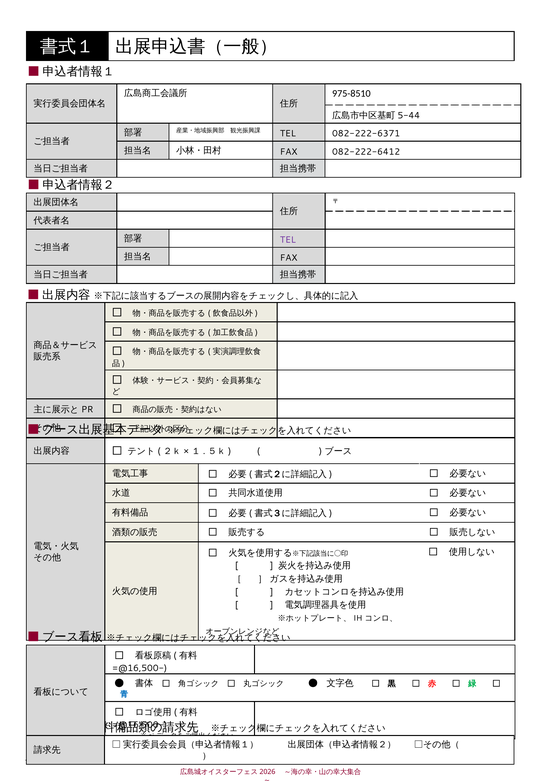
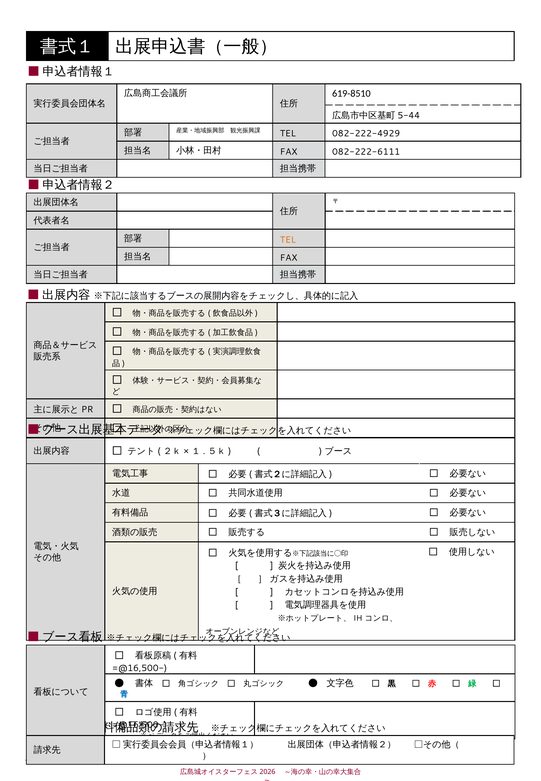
975-8510: 975-8510 -> 619-8510
082-222-6371: 082-222-6371 -> 082-222-4929
082-222-6412: 082-222-6412 -> 082-222-6111
TEL at (288, 240) colour: purple -> orange
